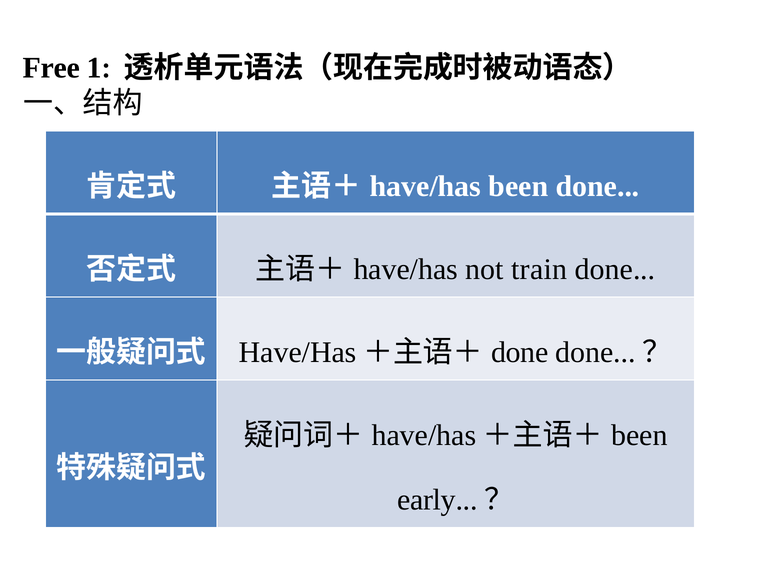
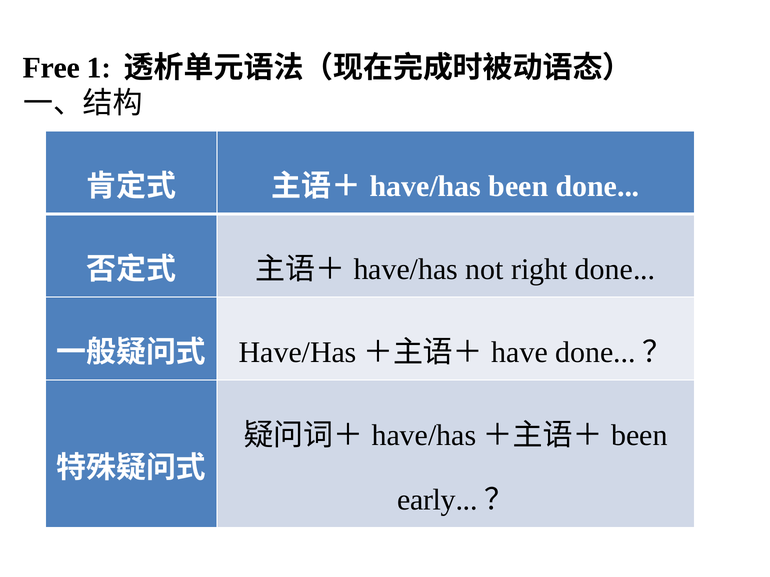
train: train -> right
done at (520, 353): done -> have
